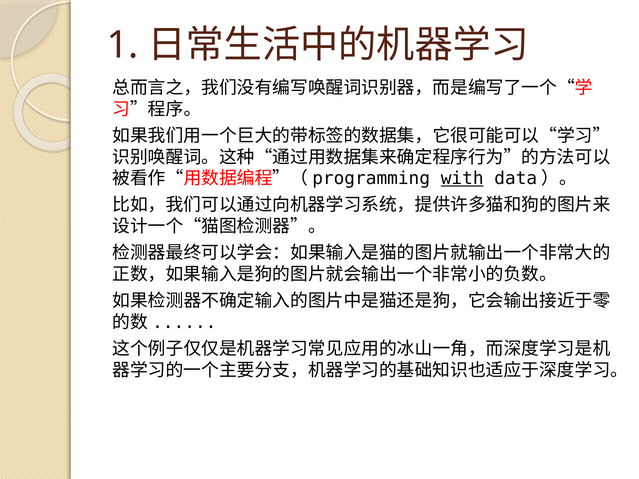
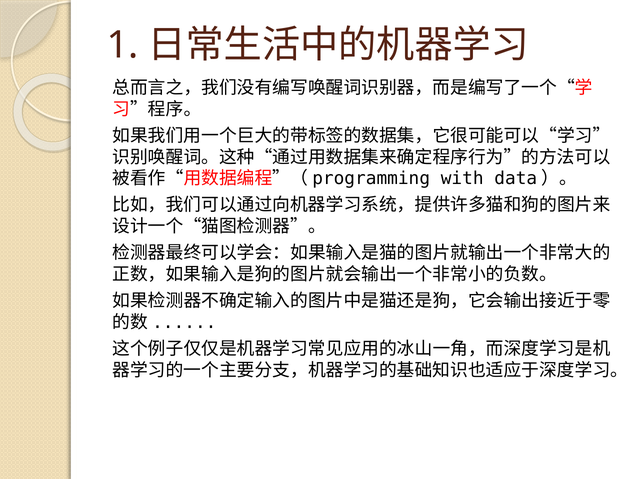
with underline: present -> none
